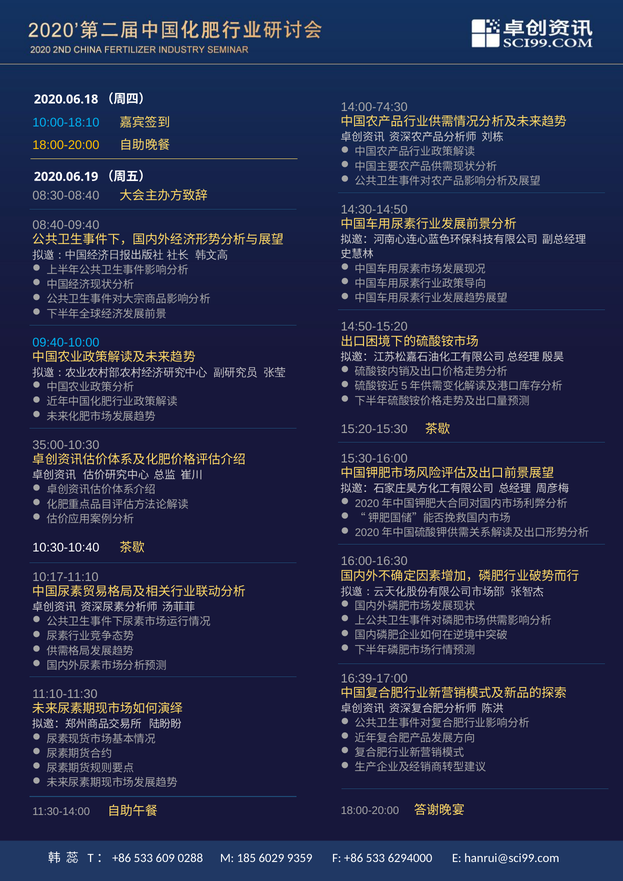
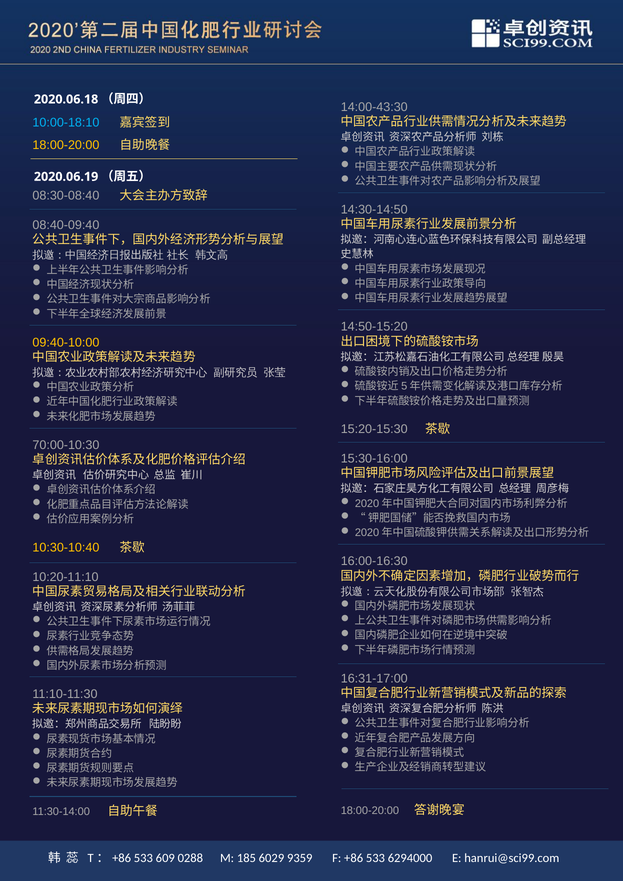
14:00-74:30: 14:00-74:30 -> 14:00-43:30
09:40-10:00 colour: light blue -> yellow
35:00-10:30: 35:00-10:30 -> 70:00-10:30
10:30-10:40 colour: white -> yellow
10:17-11:10: 10:17-11:10 -> 10:20-11:10
16:39-17:00: 16:39-17:00 -> 16:31-17:00
